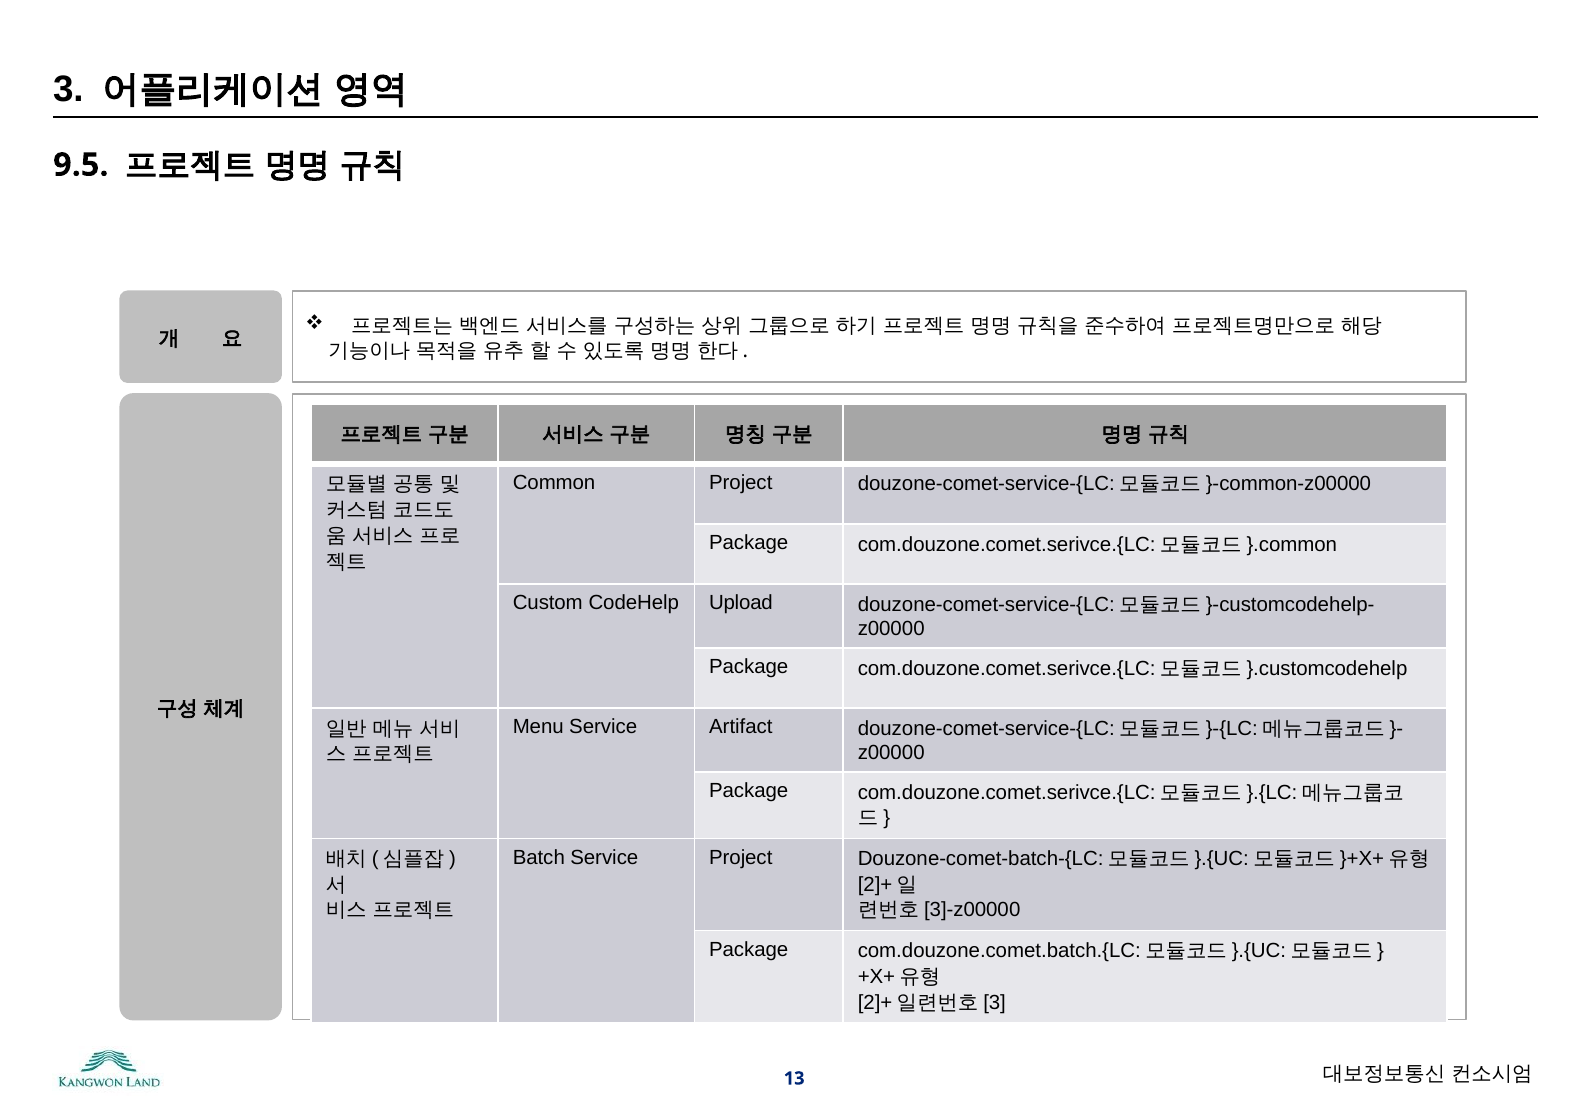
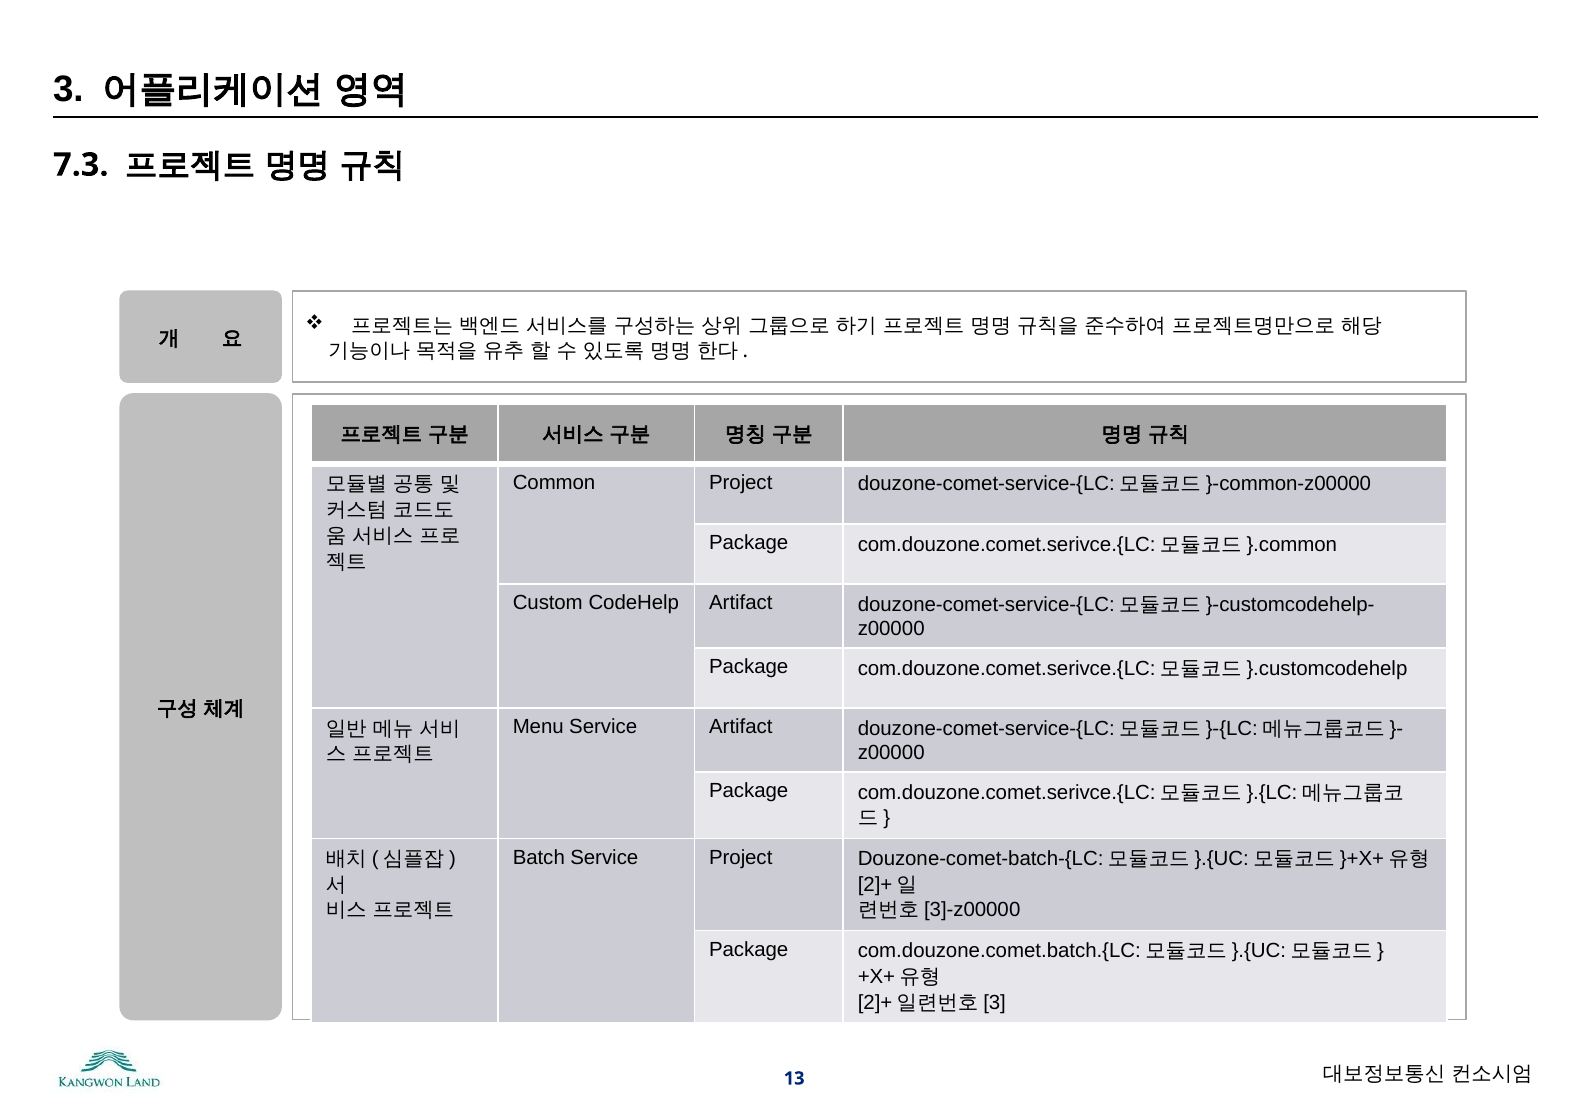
9.5: 9.5 -> 7.3
CodeHelp Upload: Upload -> Artifact
